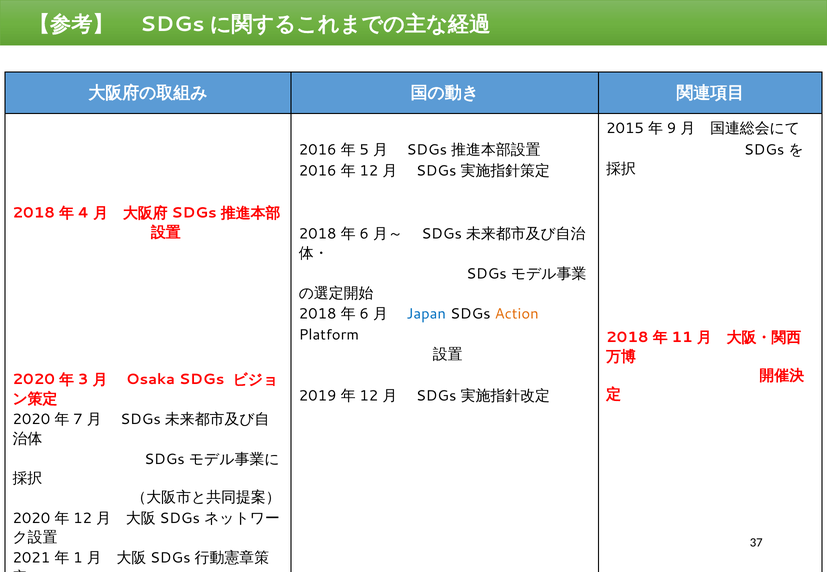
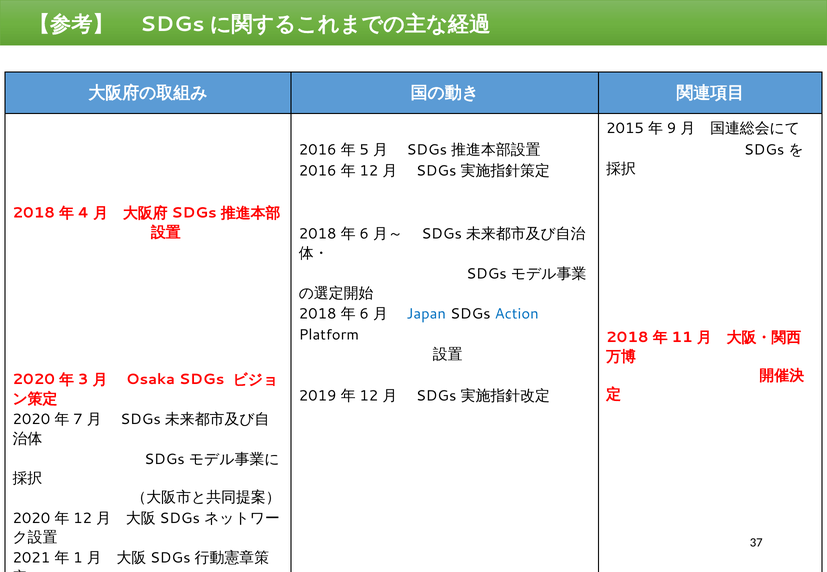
Action colour: orange -> blue
